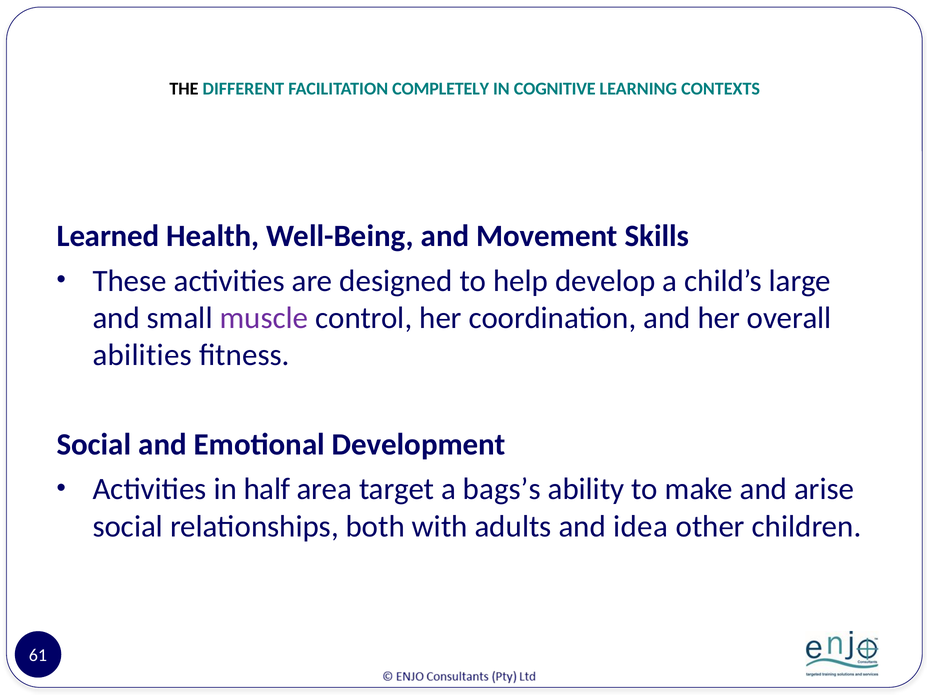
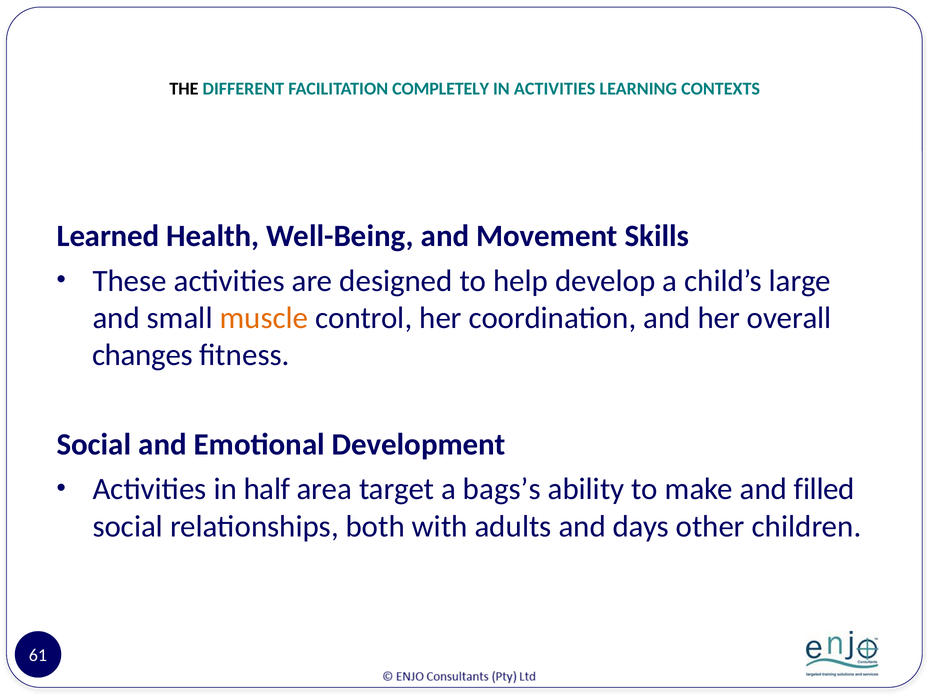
IN COGNITIVE: COGNITIVE -> ACTIVITIES
muscle colour: purple -> orange
abilities: abilities -> changes
arise: arise -> filled
idea: idea -> days
